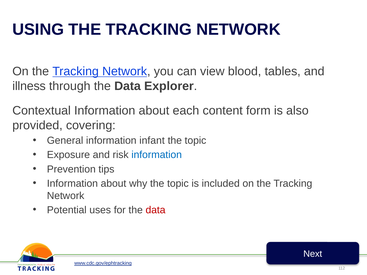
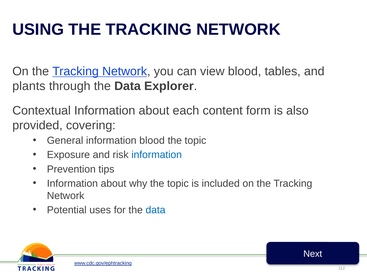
illness: illness -> plants
information infant: infant -> blood
data at (156, 210) colour: red -> blue
